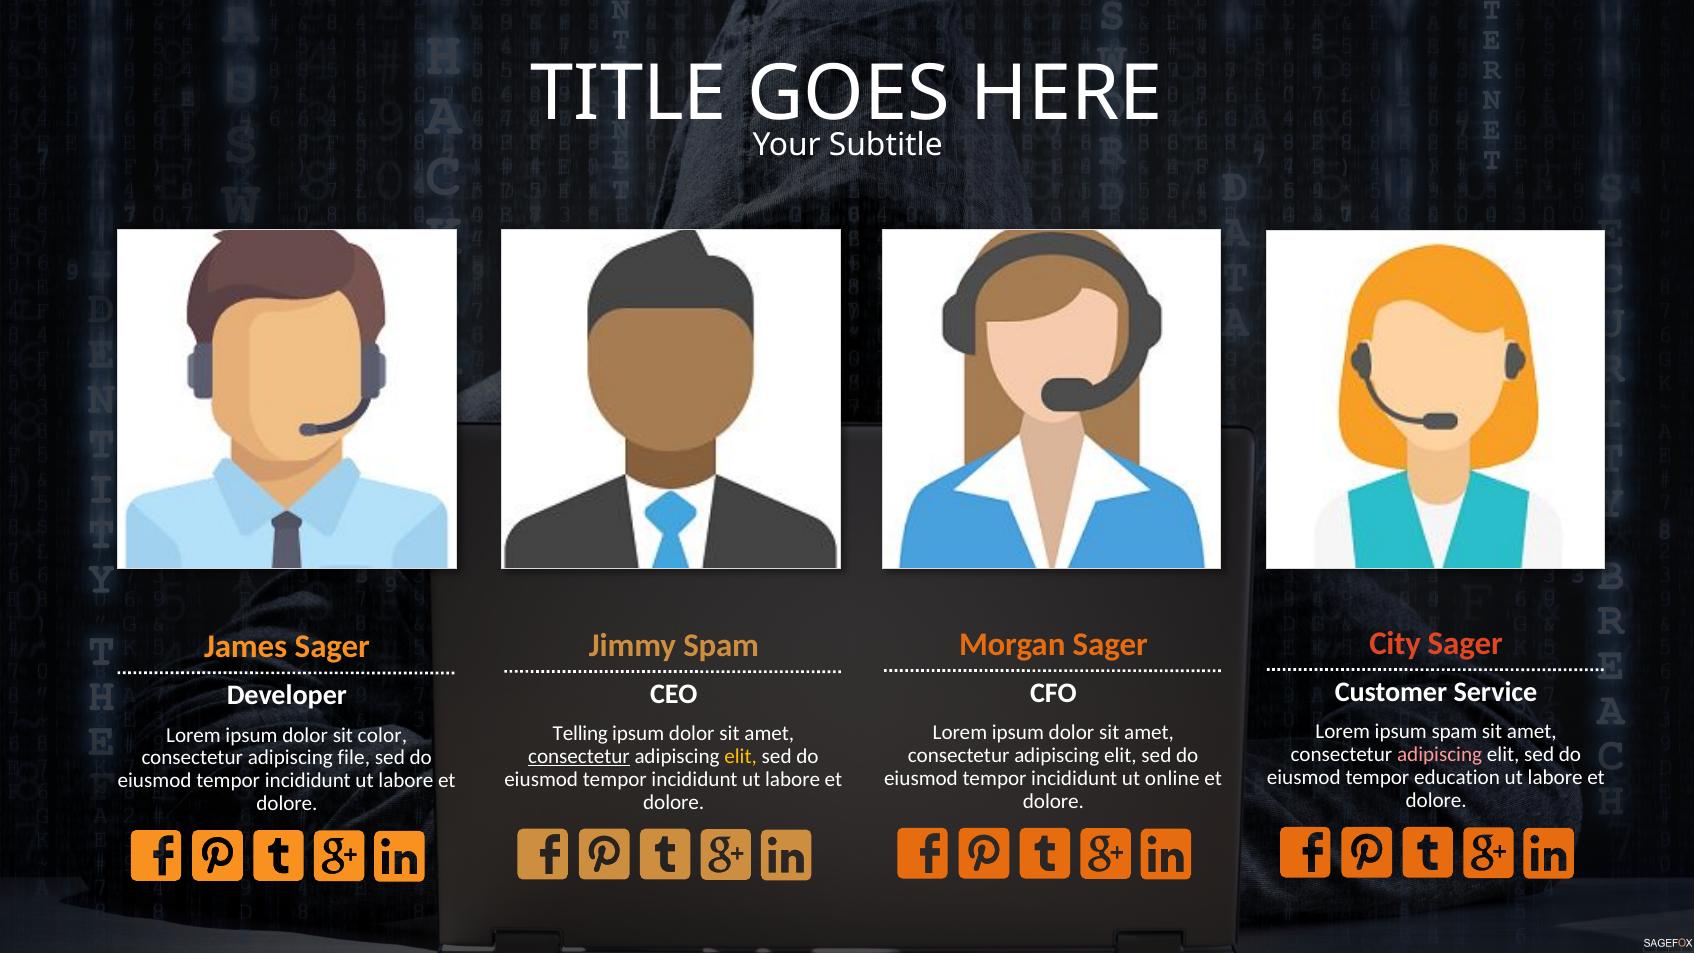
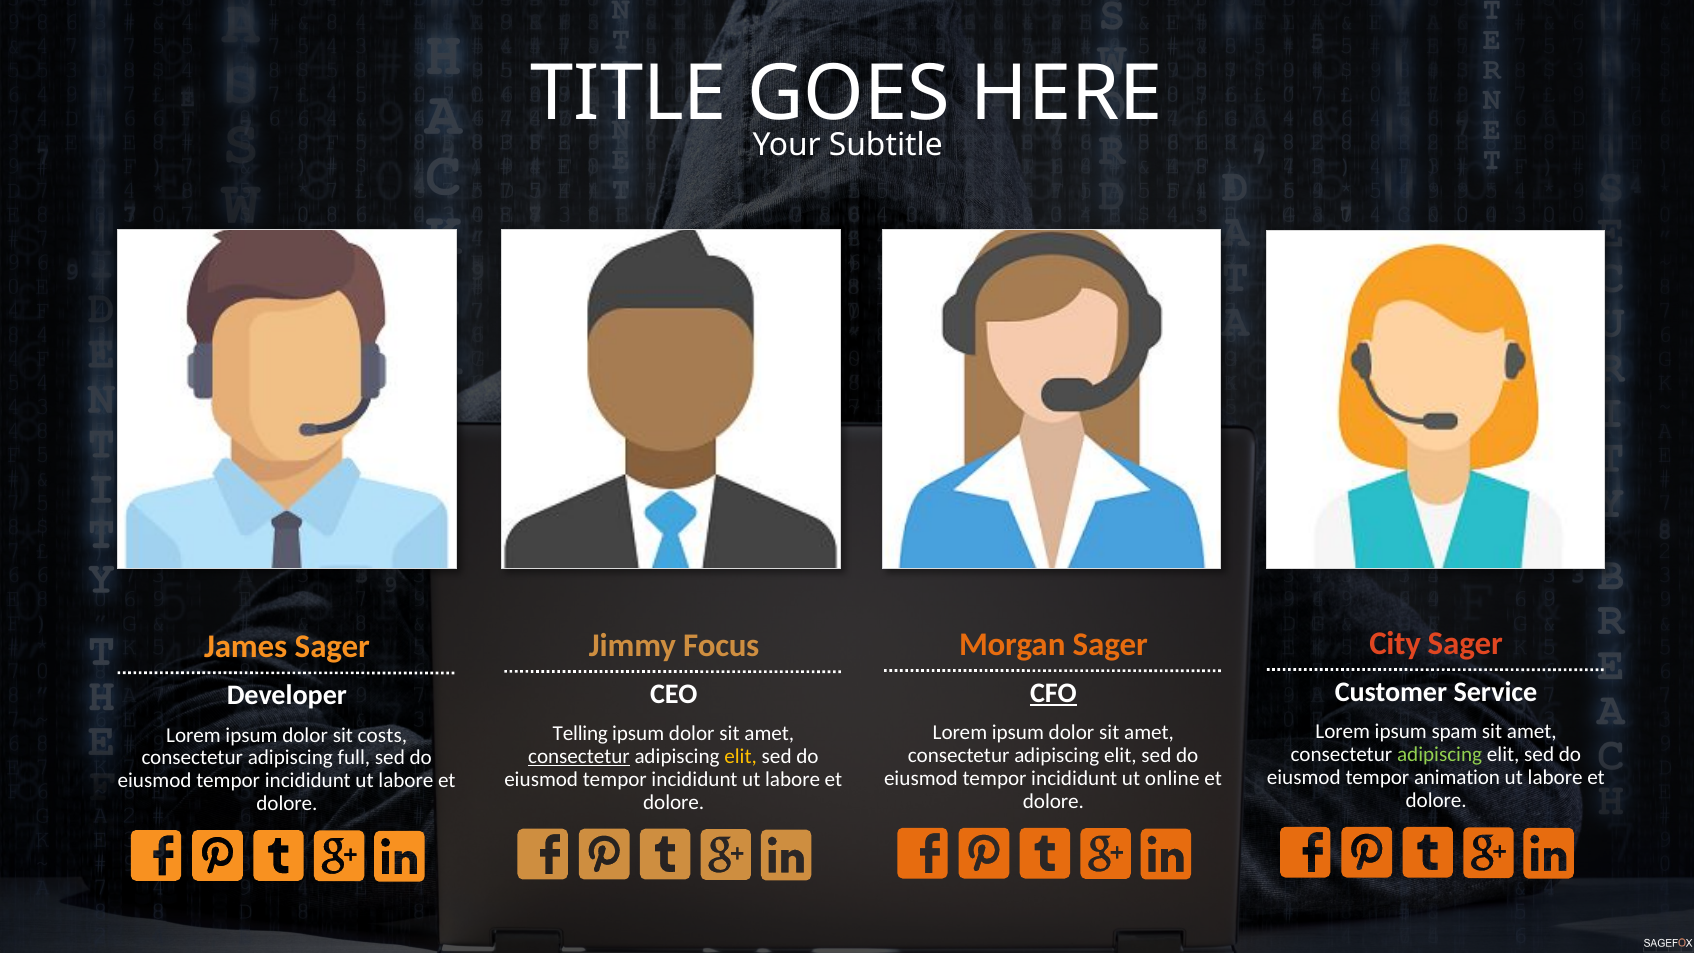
Jimmy Spam: Spam -> Focus
CFO underline: none -> present
color: color -> costs
adipiscing at (1440, 755) colour: pink -> light green
file: file -> full
education: education -> animation
